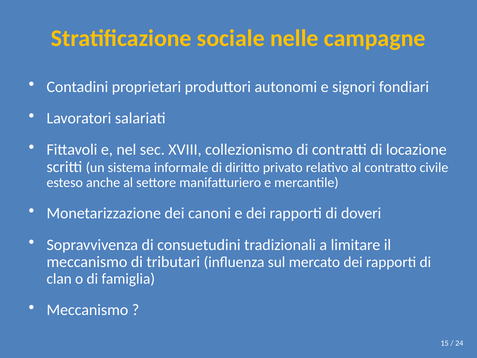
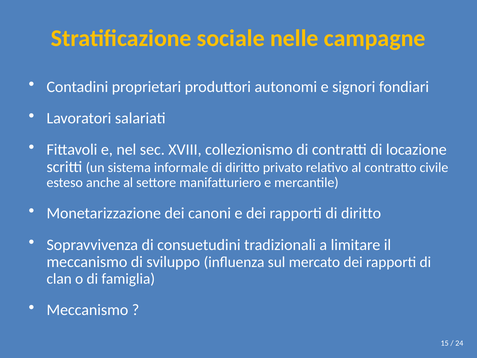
rapporti di doveri: doveri -> diritto
tributari: tributari -> sviluppo
